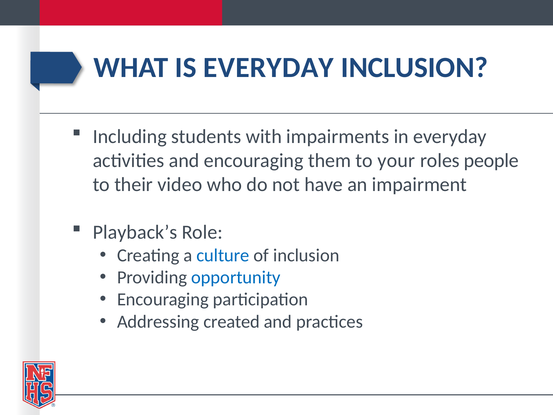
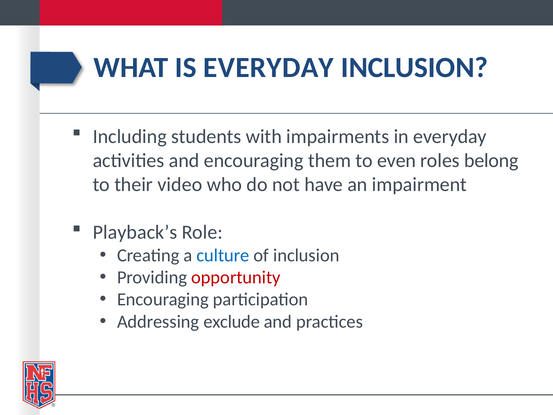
your: your -> even
people: people -> belong
opportunity colour: blue -> red
created: created -> exclude
